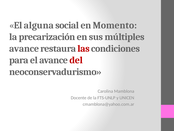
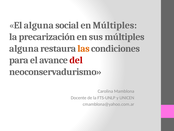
en Momento: Momento -> Múltiples
avance at (24, 48): avance -> alguna
las colour: red -> orange
